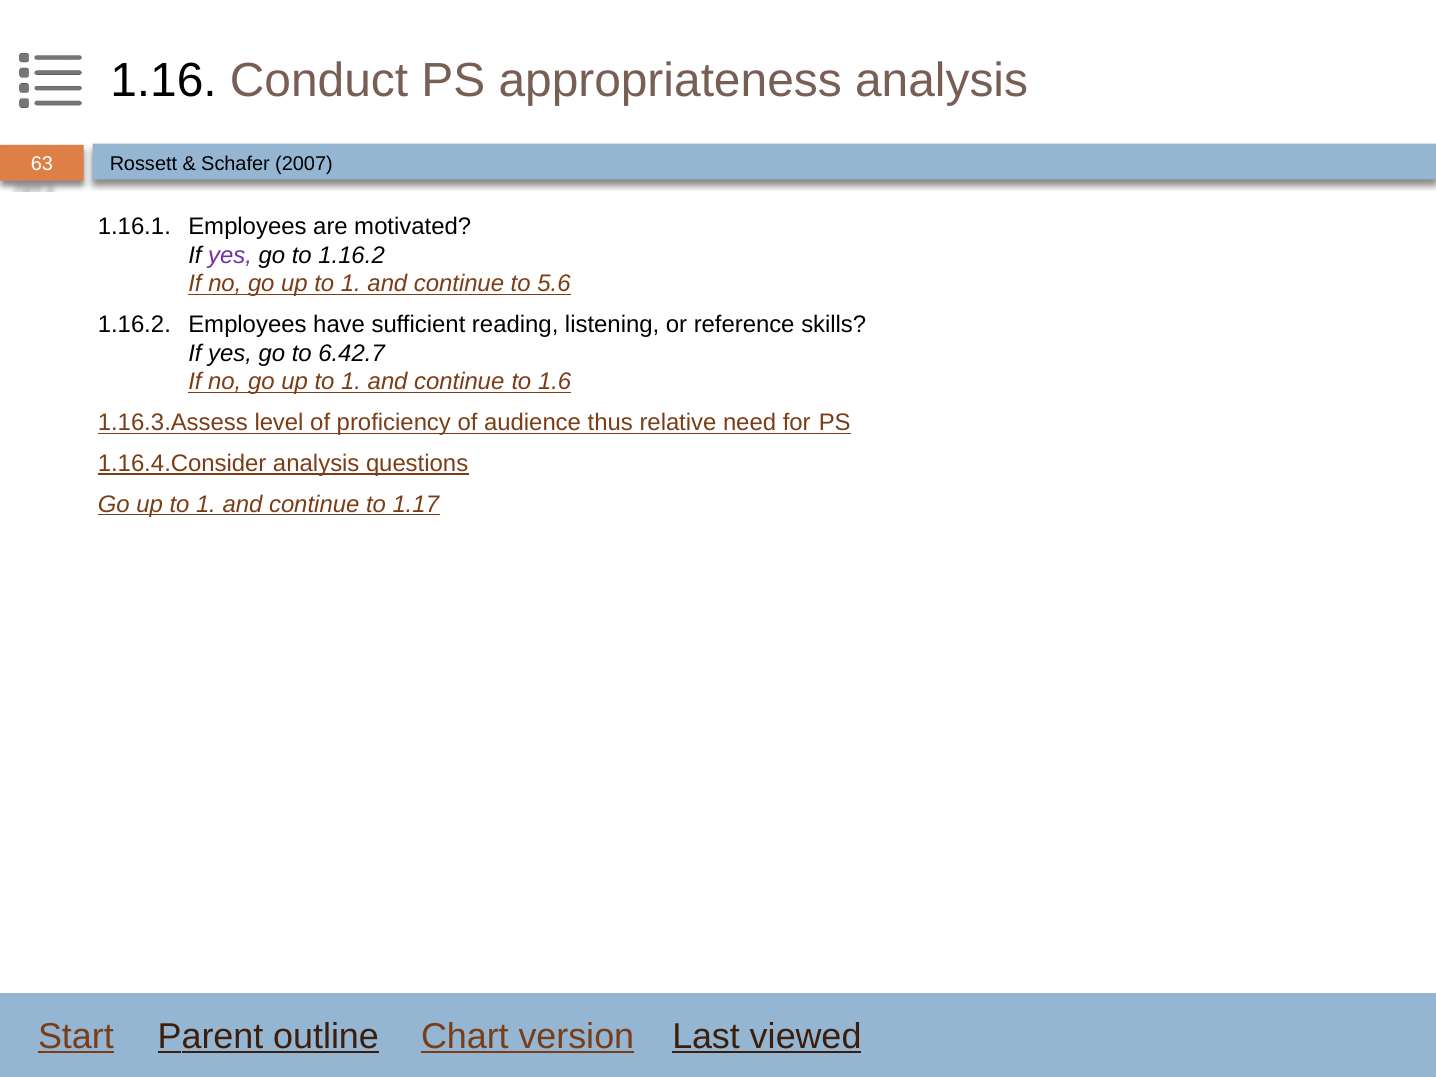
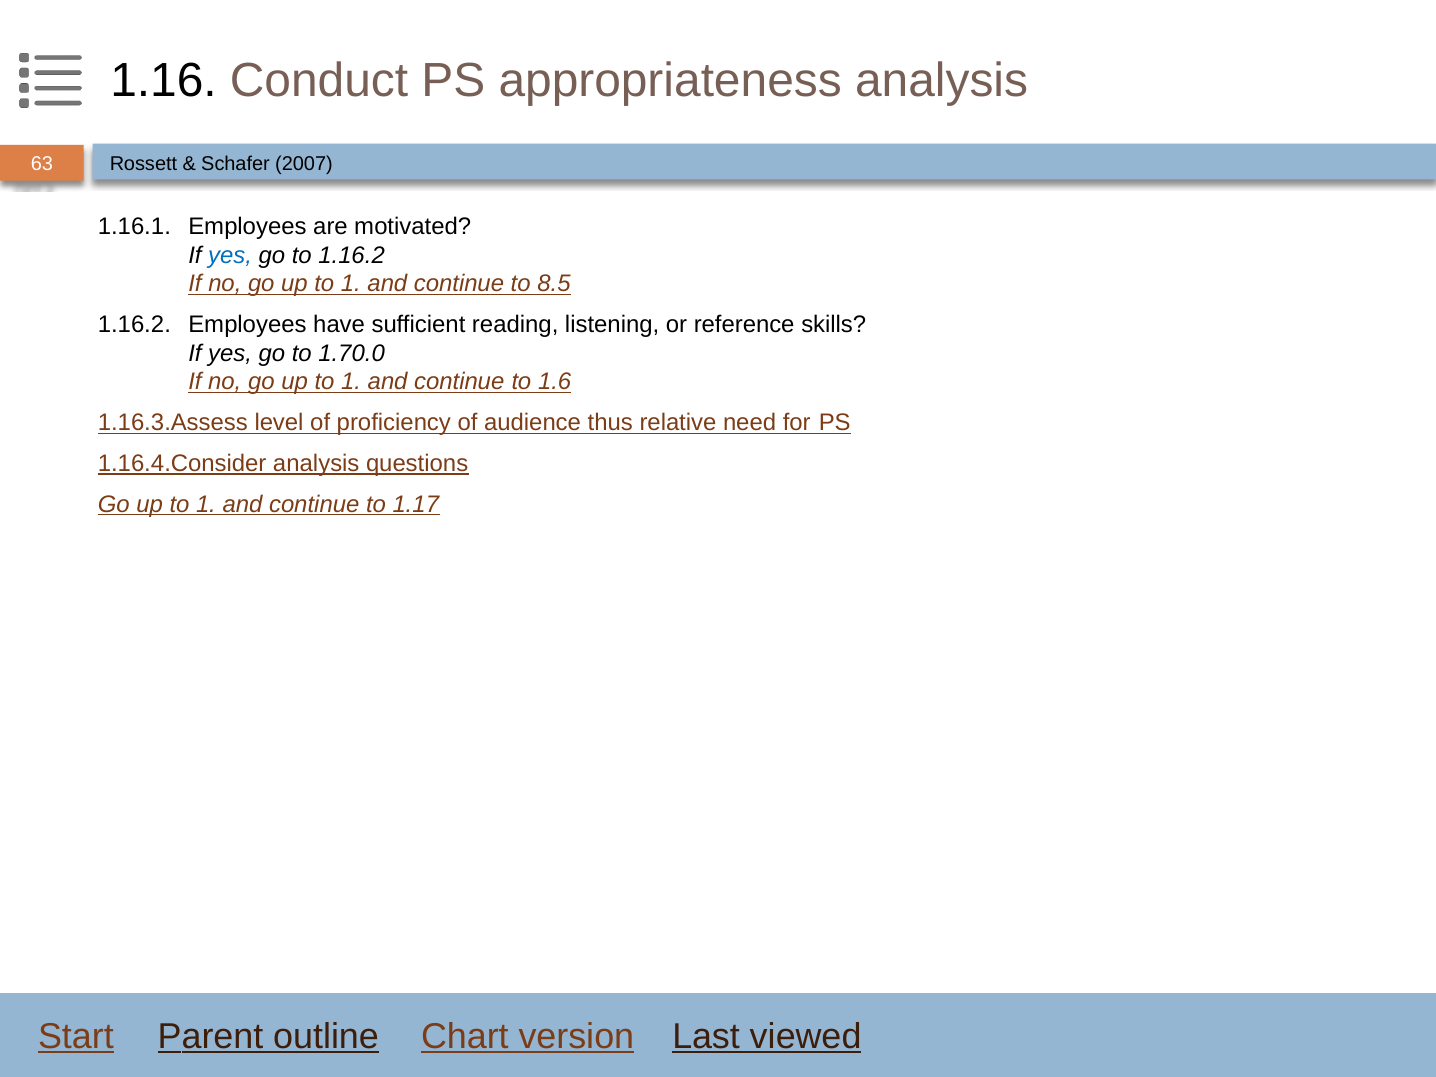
yes at (230, 255) colour: purple -> blue
5.6: 5.6 -> 8.5
6.42.7: 6.42.7 -> 1.70.0
